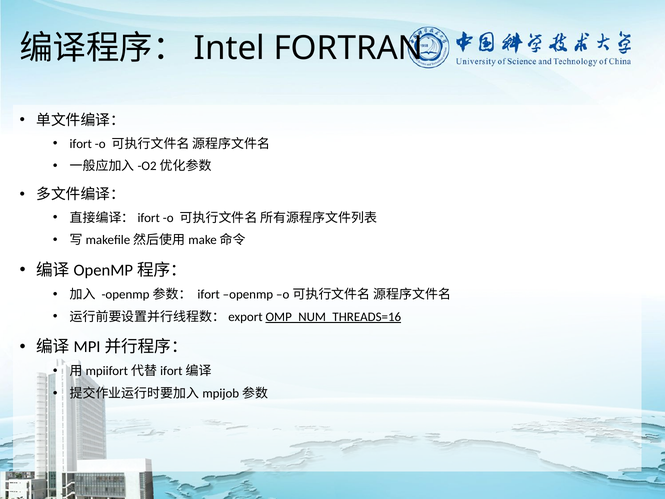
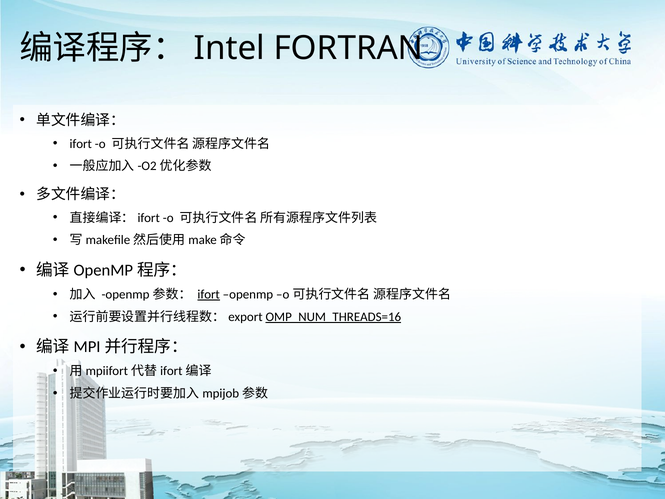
ifort at (209, 294) underline: none -> present
